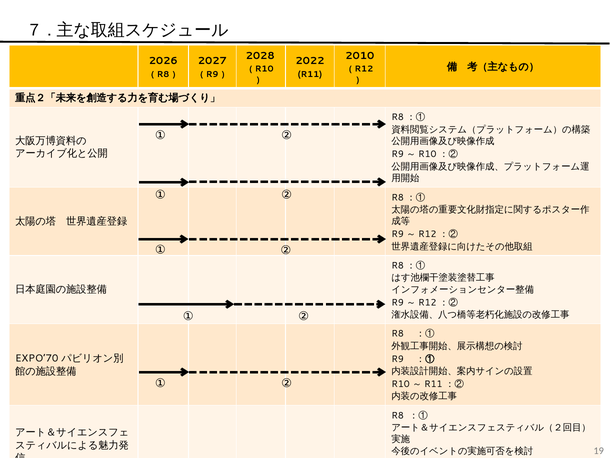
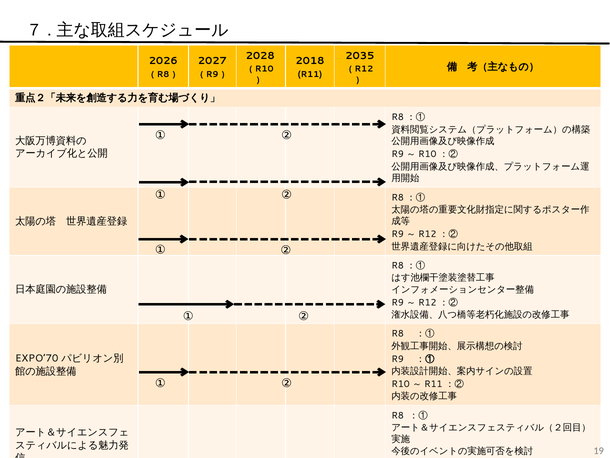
2010: 2010 -> 2035
2022: 2022 -> 2018
